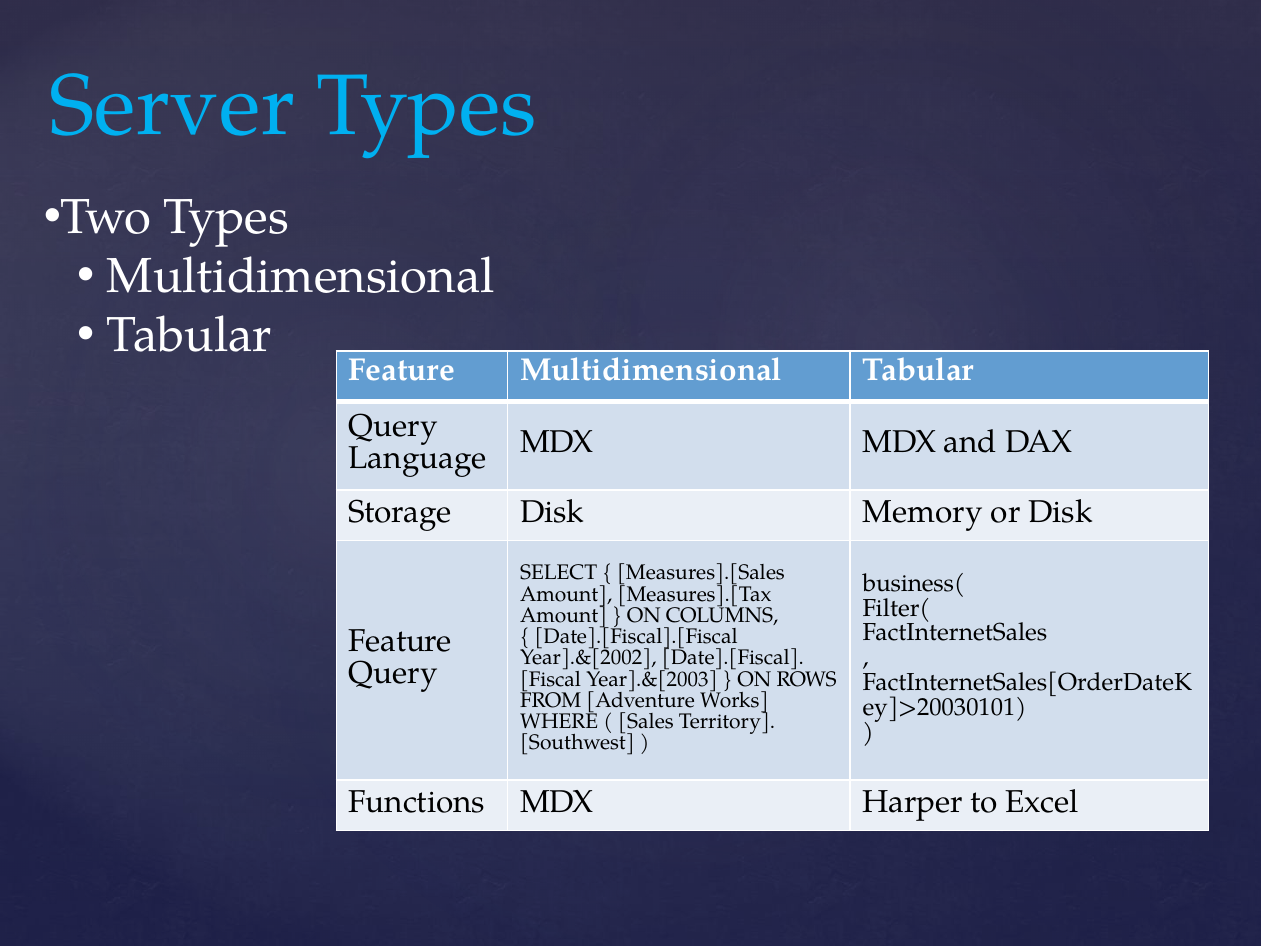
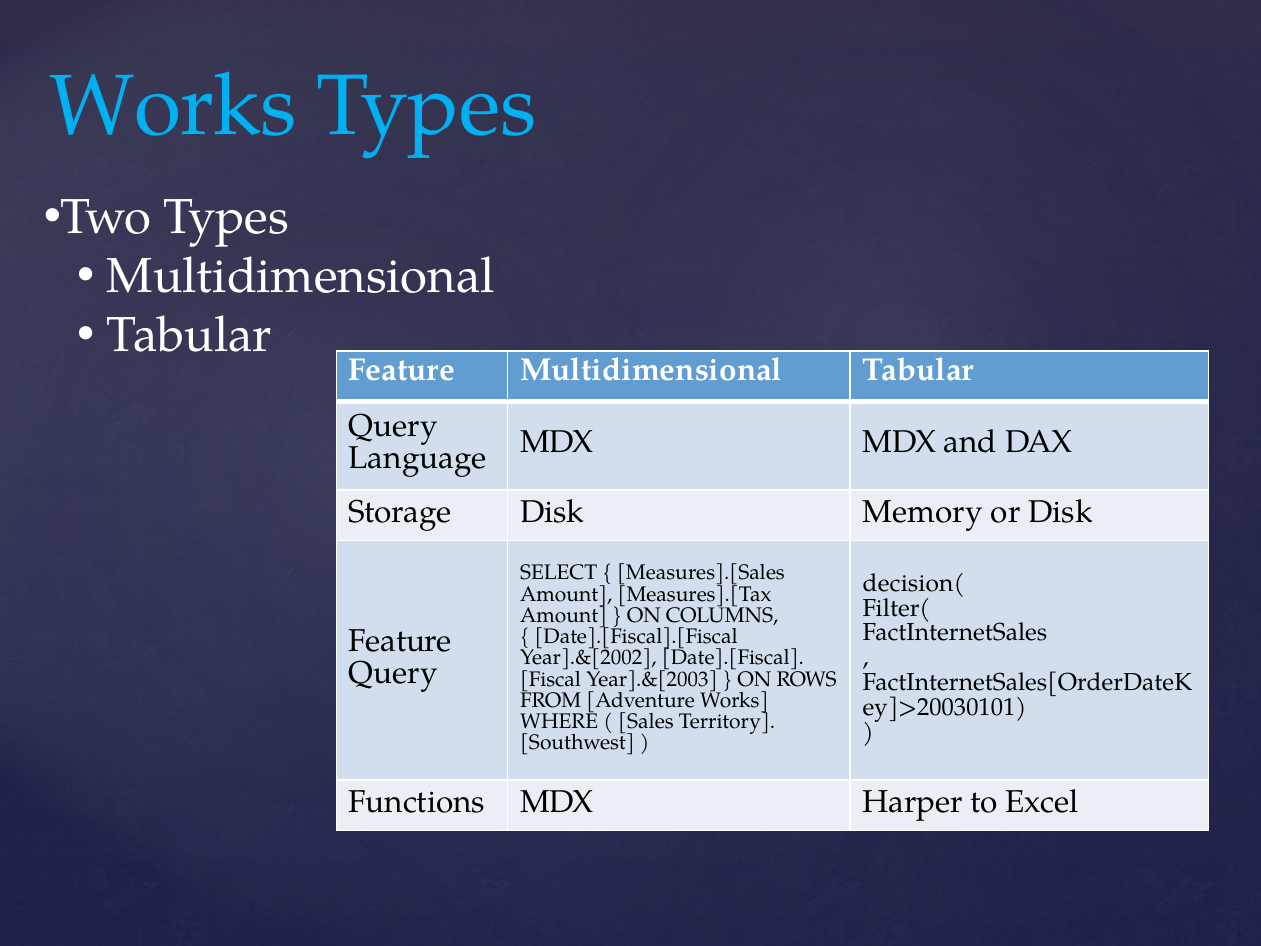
Server at (172, 106): Server -> Works
business(: business( -> decision(
